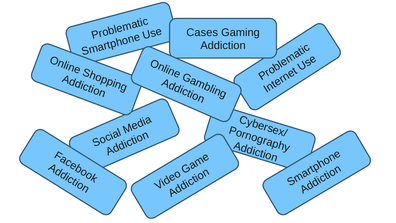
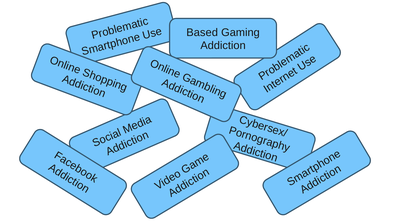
Cases: Cases -> Based
